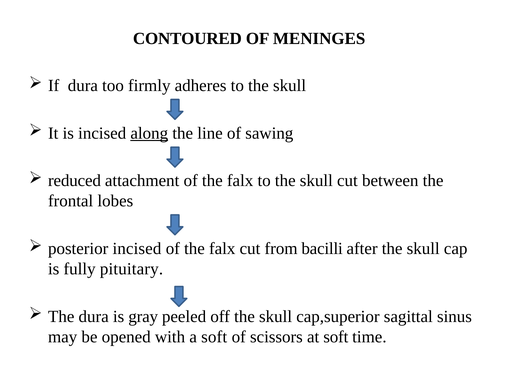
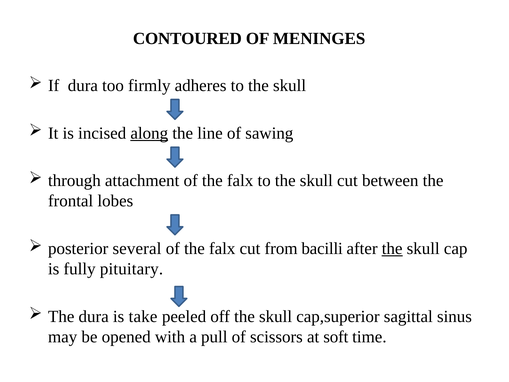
reduced: reduced -> through
posterior incised: incised -> several
the at (392, 248) underline: none -> present
gray: gray -> take
a soft: soft -> pull
